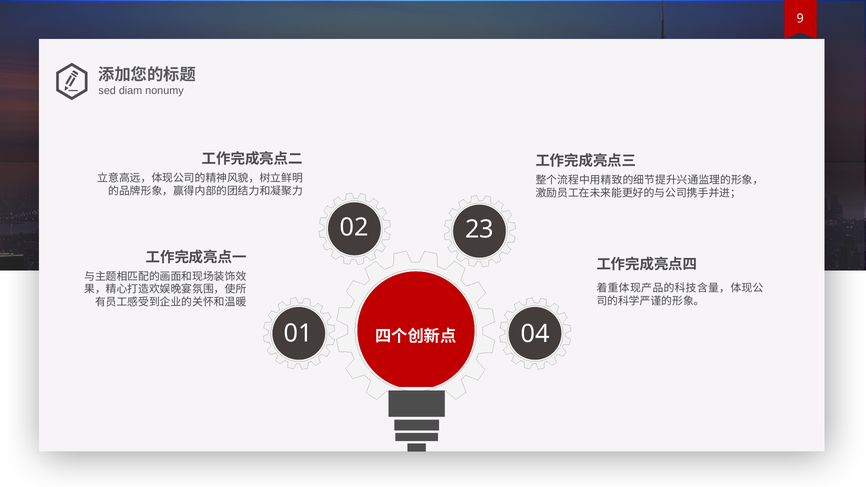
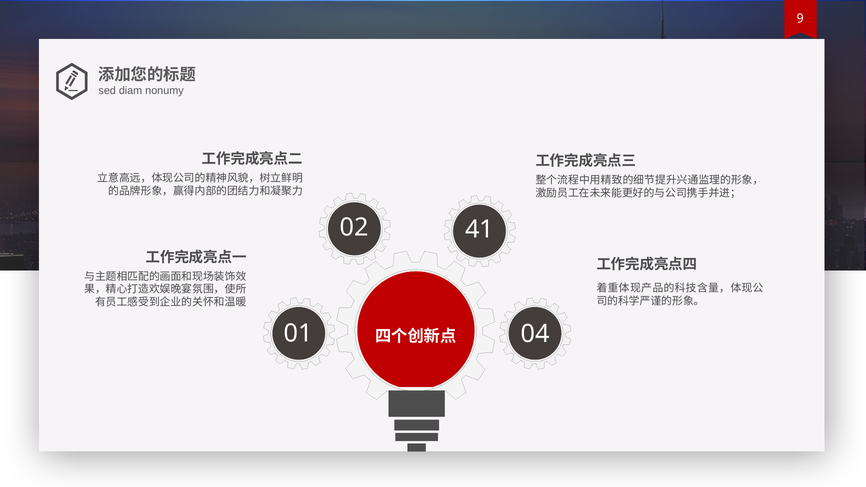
23: 23 -> 41
